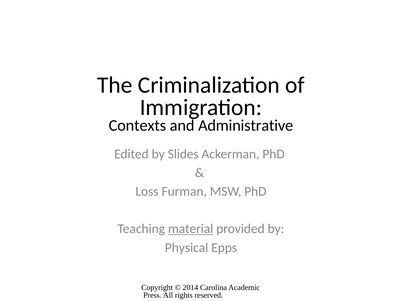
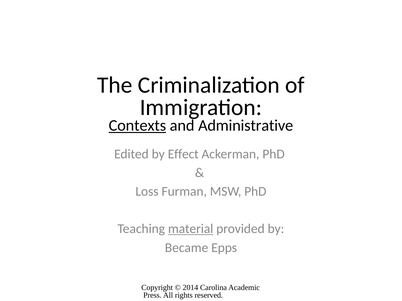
Contexts underline: none -> present
Slides: Slides -> Effect
Physical: Physical -> Became
